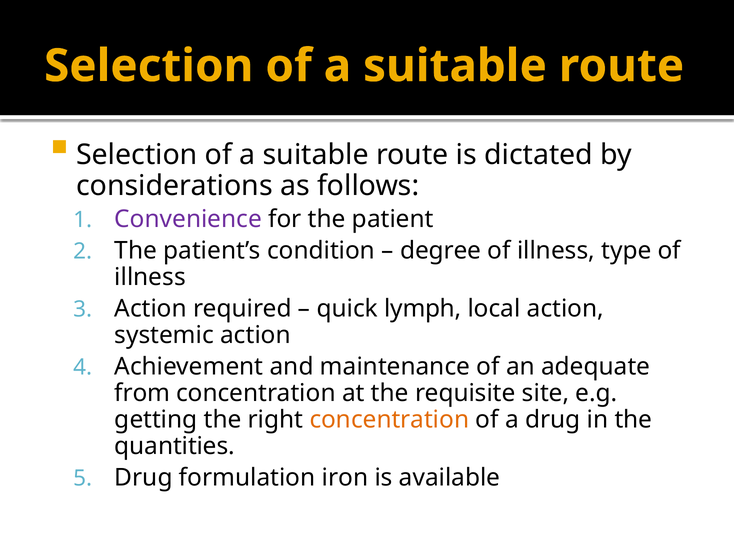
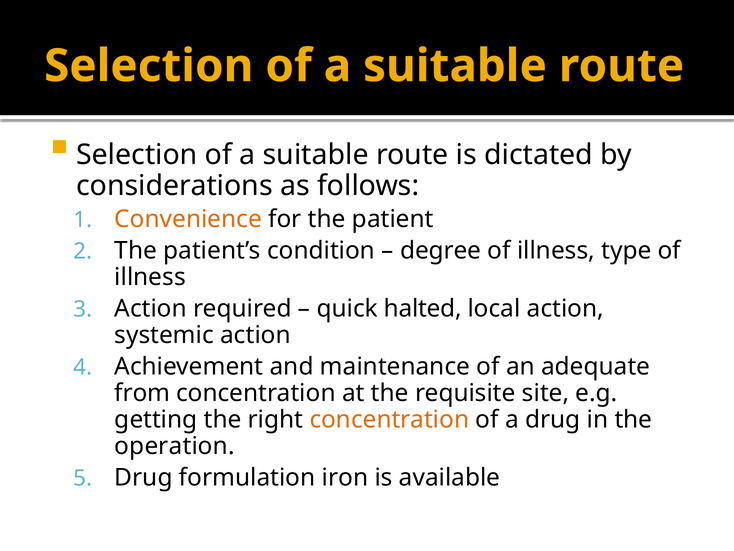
Convenience colour: purple -> orange
lymph: lymph -> halted
quantities: quantities -> operation
